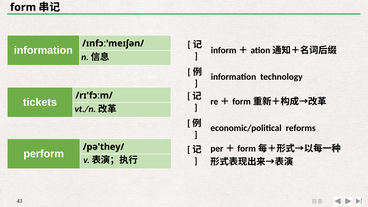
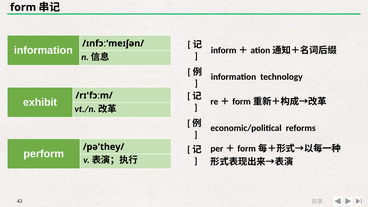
tickets: tickets -> exhibit
